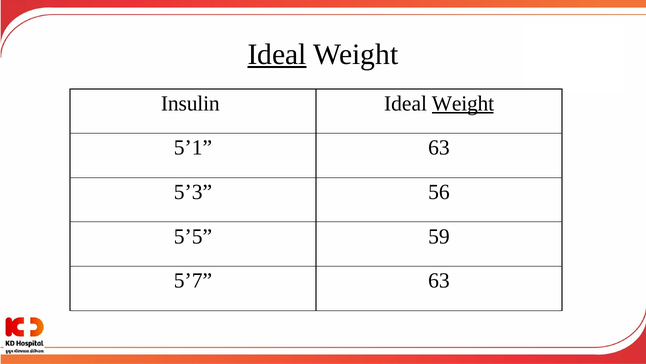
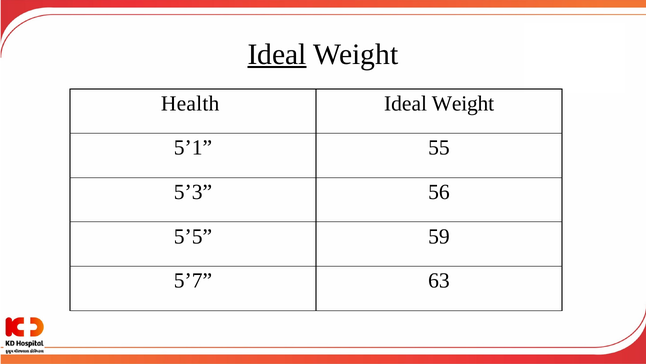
Insulin: Insulin -> Health
Weight at (463, 103) underline: present -> none
5’1 63: 63 -> 55
